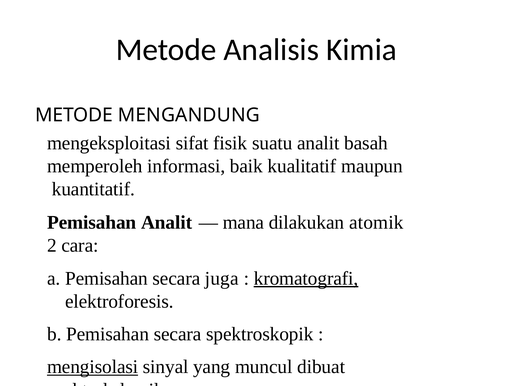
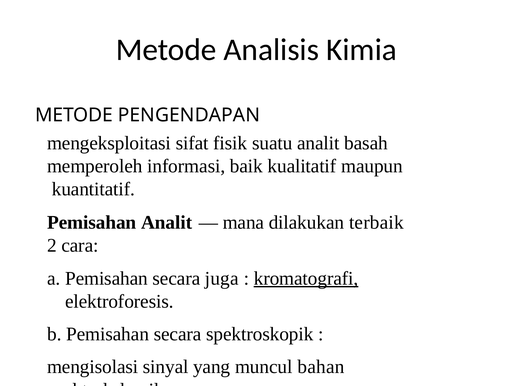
MENGANDUNG: MENGANDUNG -> PENGENDAPAN
atomik: atomik -> terbaik
mengisolasi underline: present -> none
dibuat: dibuat -> bahan
